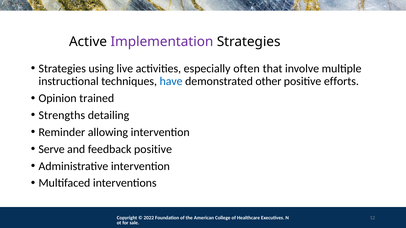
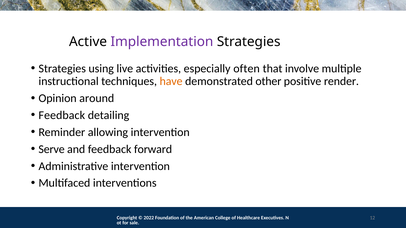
have colour: blue -> orange
efforts: efforts -> render
trained: trained -> around
Strengths at (62, 115): Strengths -> Feedback
feedback positive: positive -> forward
